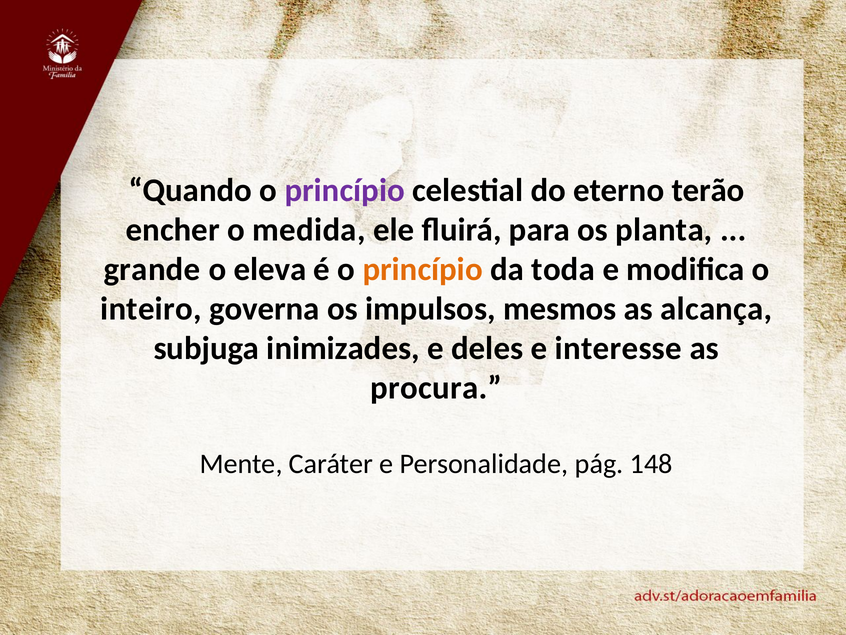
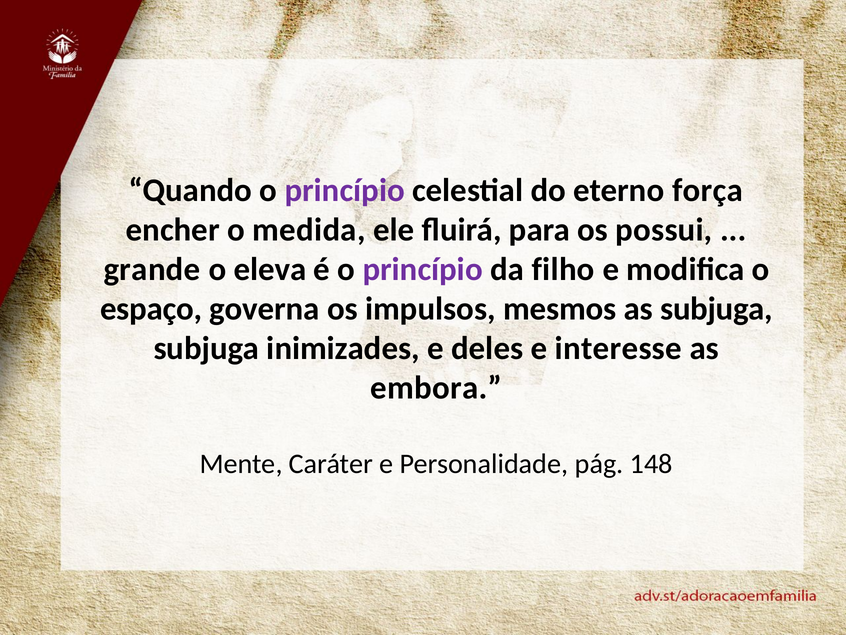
terão: terão -> força
planta: planta -> possui
princípio at (423, 269) colour: orange -> purple
toda: toda -> filho
inteiro: inteiro -> espaço
as alcança: alcança -> subjuga
procura: procura -> embora
